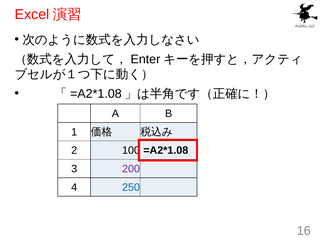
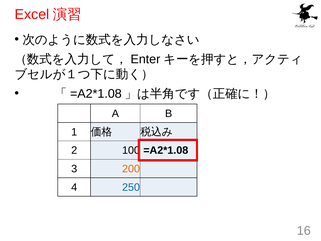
200 colour: purple -> orange
